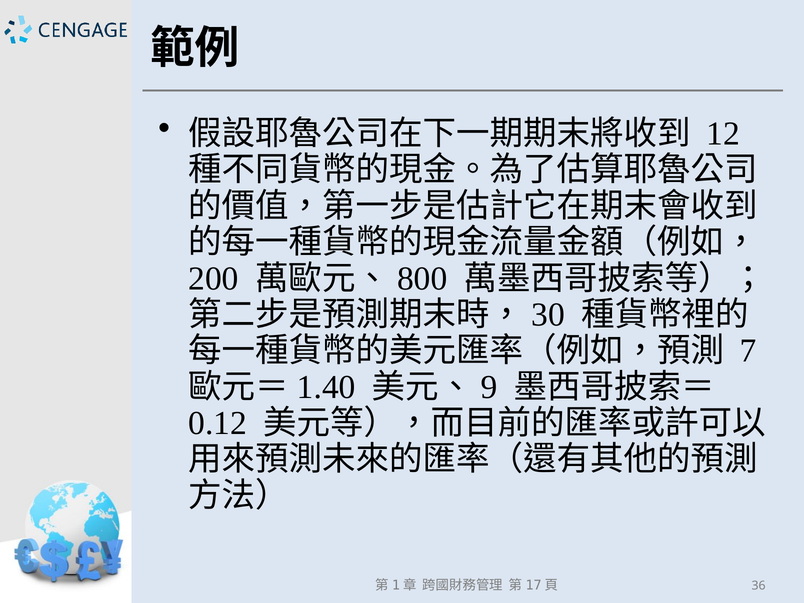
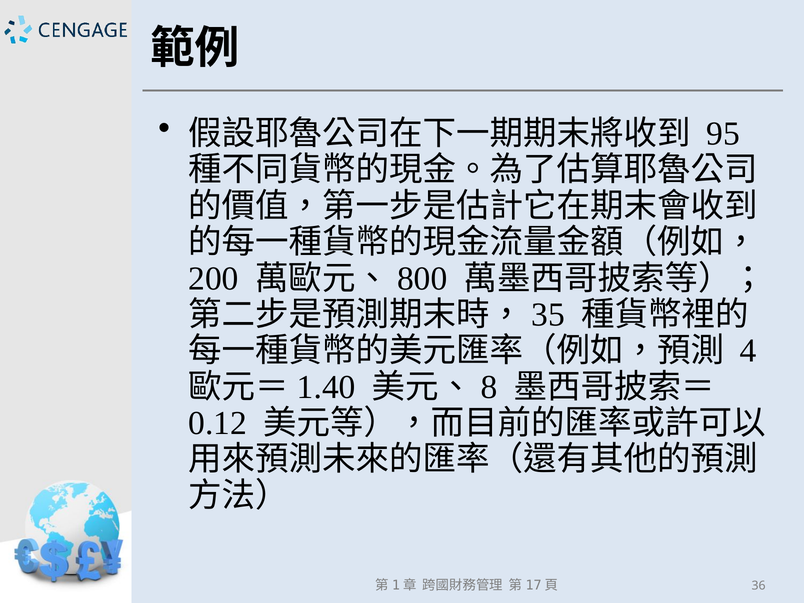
12: 12 -> 95
30: 30 -> 35
7: 7 -> 4
9: 9 -> 8
